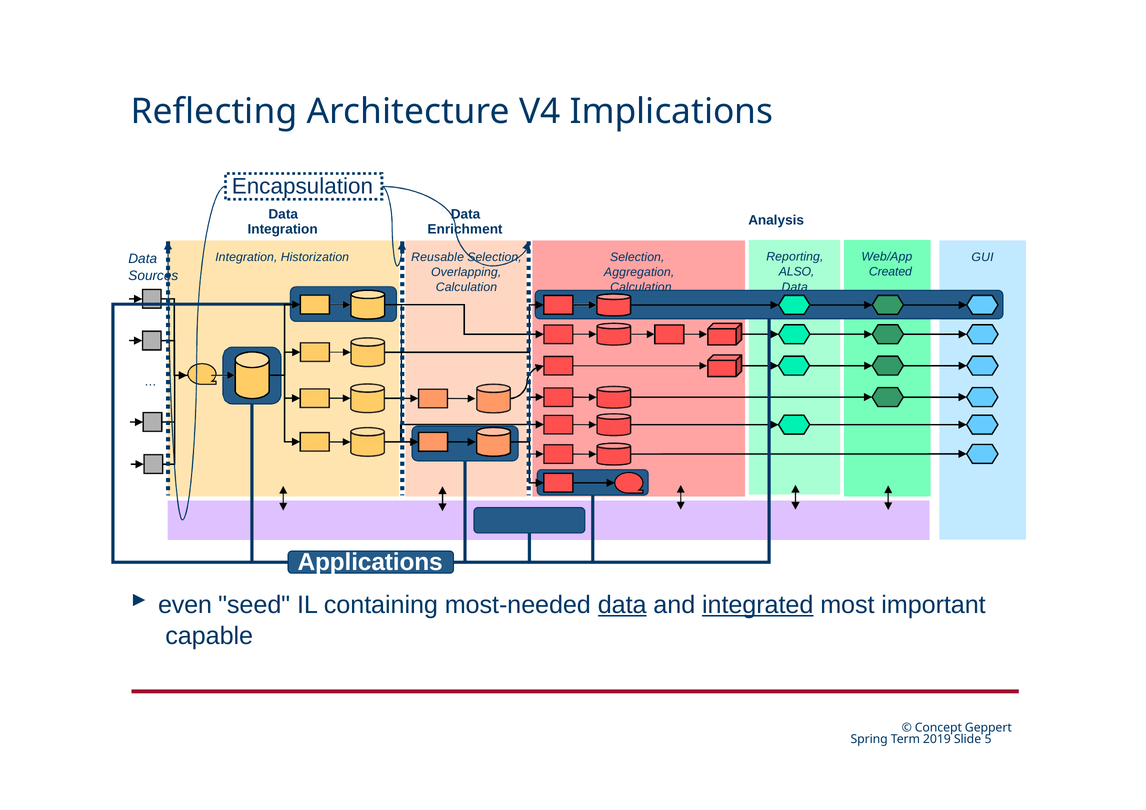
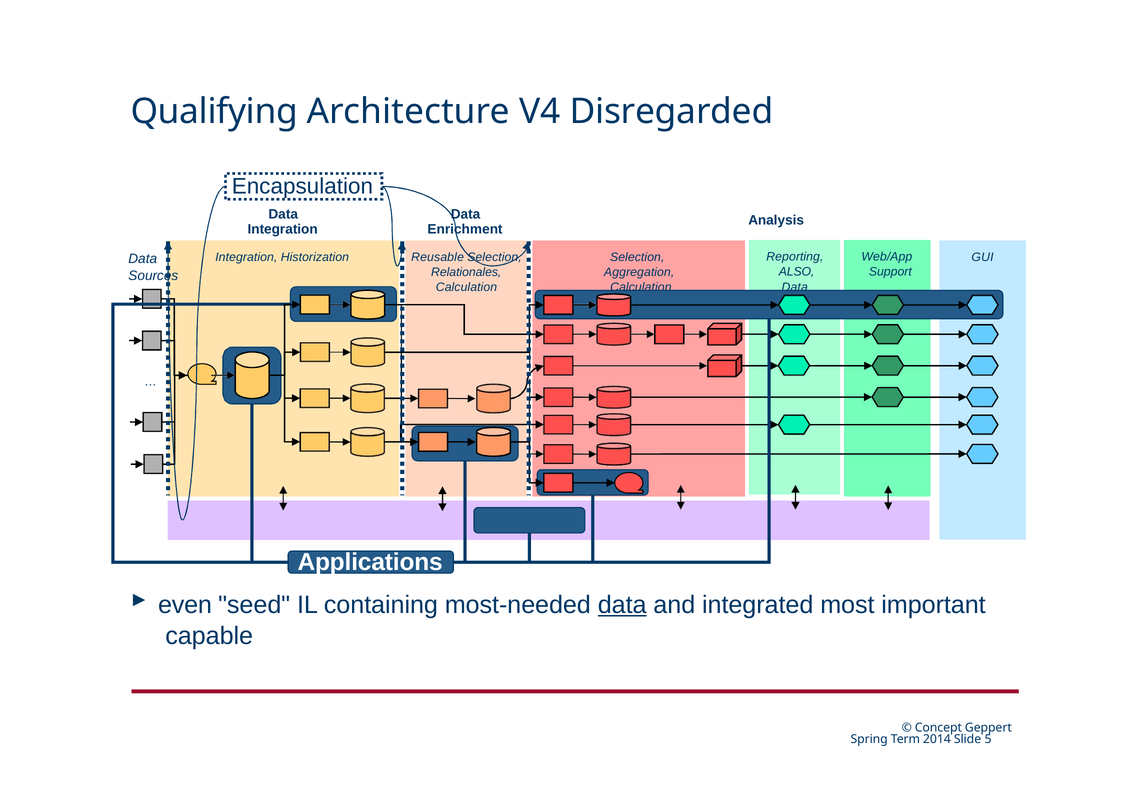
Reflecting: Reflecting -> Qualifying
Implications: Implications -> Disregarded
Created: Created -> Support
Overlapping: Overlapping -> Relationales
integrated underline: present -> none
2019: 2019 -> 2014
